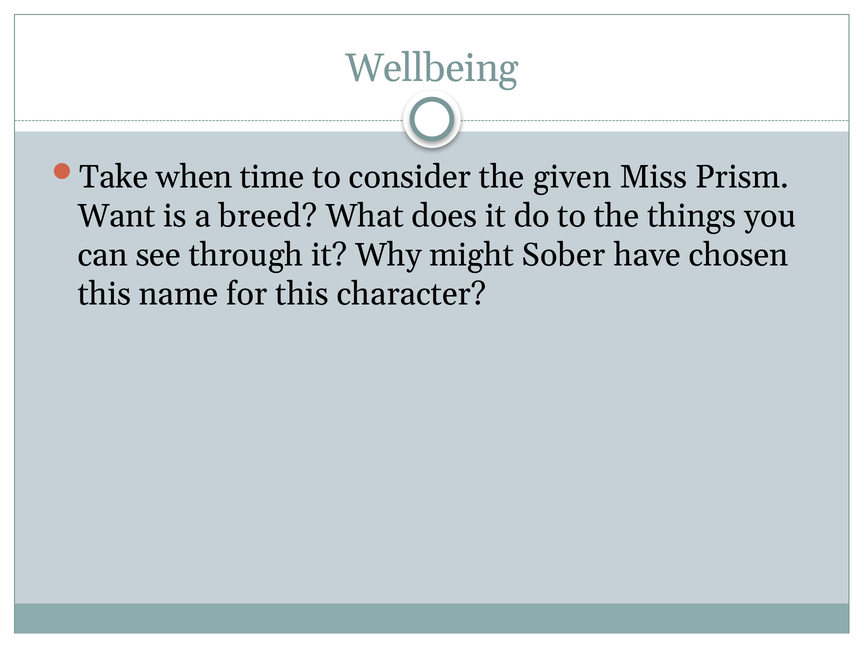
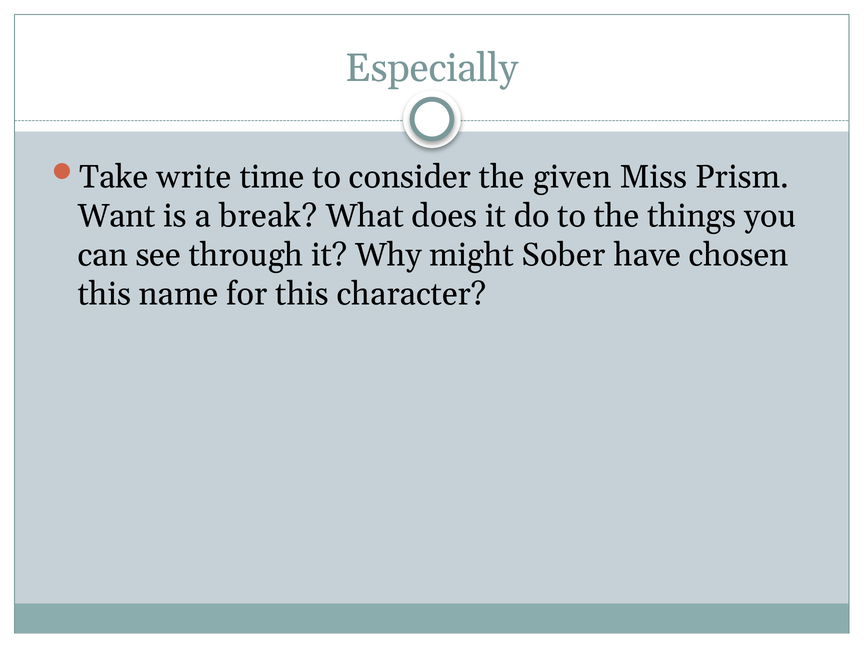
Wellbeing: Wellbeing -> Especially
when: when -> write
breed: breed -> break
